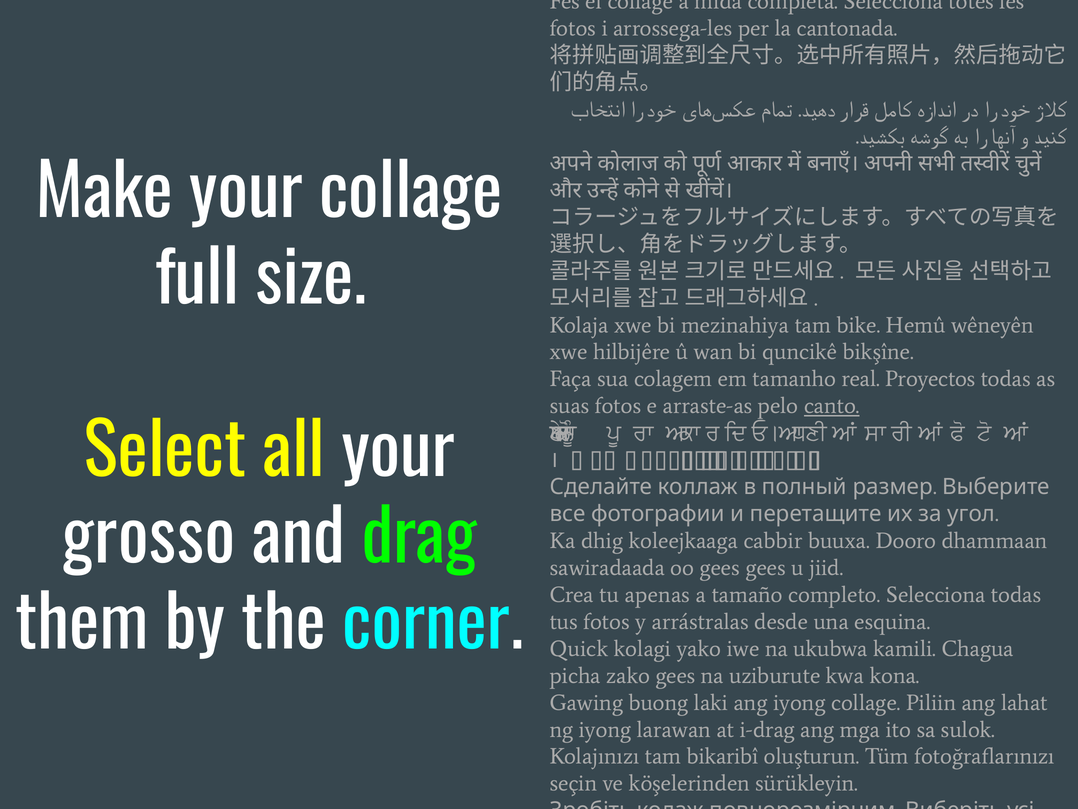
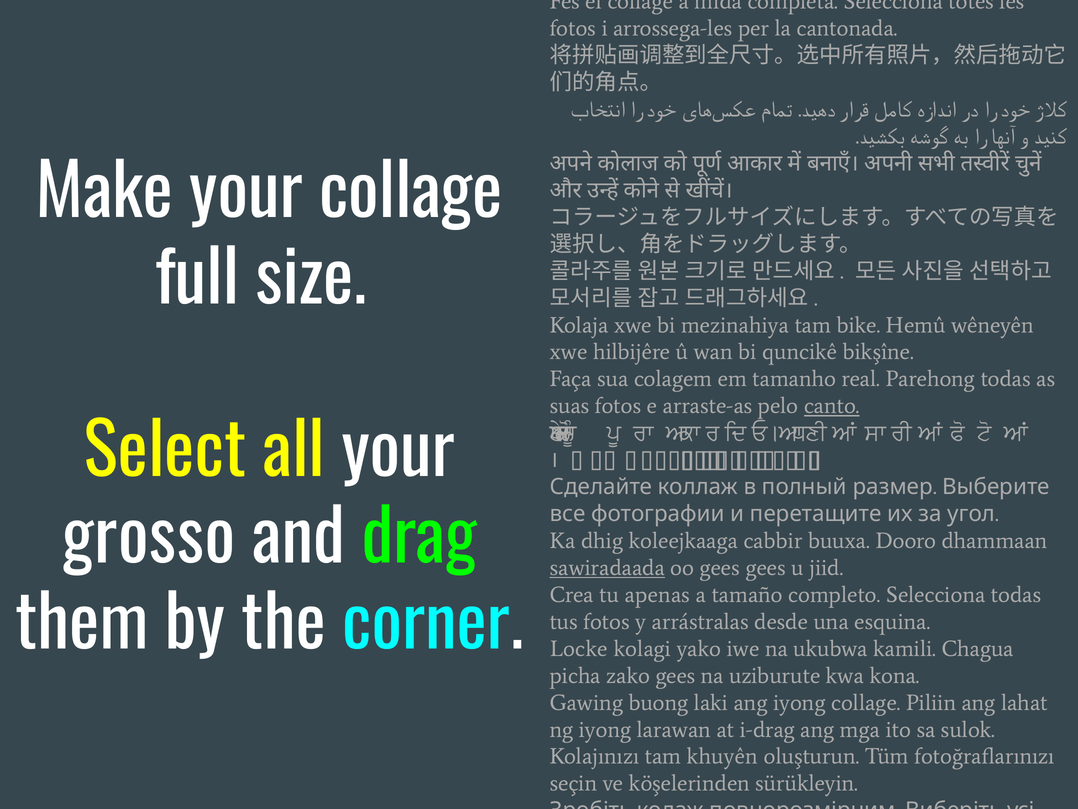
Proyectos: Proyectos -> Parehong
sawiradaada underline: none -> present
Quick: Quick -> Locke
bikaribî: bikaribî -> khuyên
